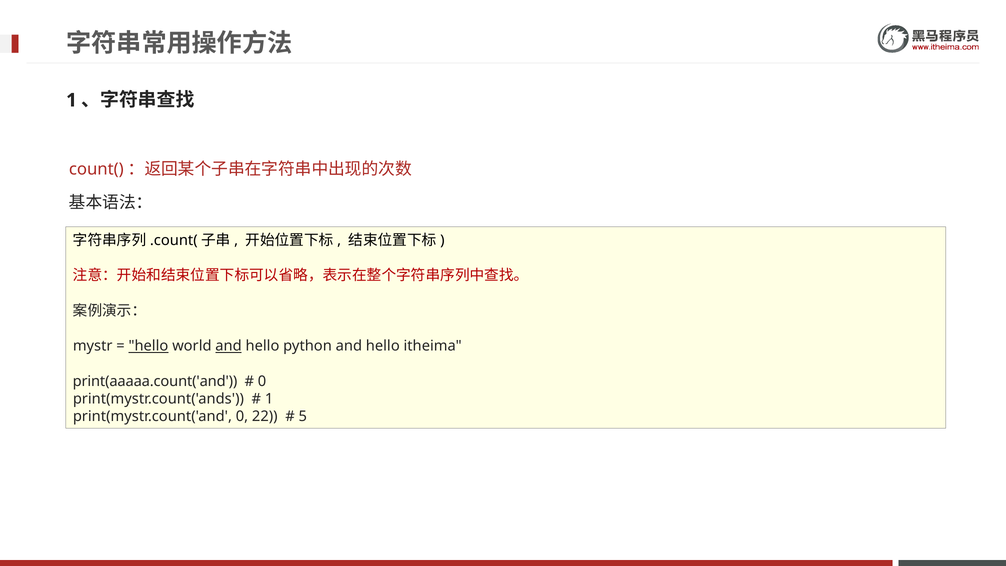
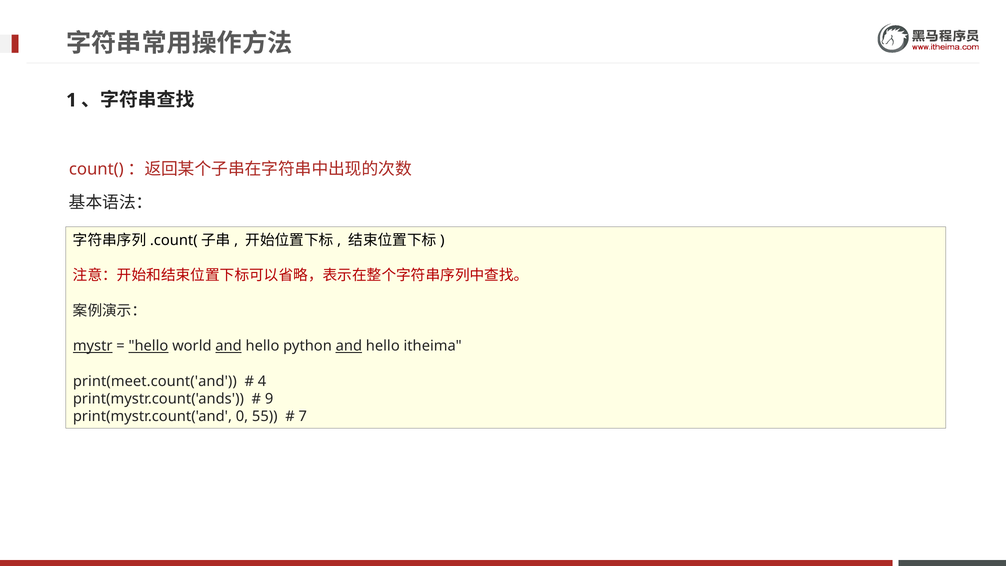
mystr underline: none -> present
and at (349, 346) underline: none -> present
print(aaaaa.count('and: print(aaaaa.count('and -> print(meet.count('and
0 at (262, 381): 0 -> 4
1 at (269, 399): 1 -> 9
22: 22 -> 55
5: 5 -> 7
